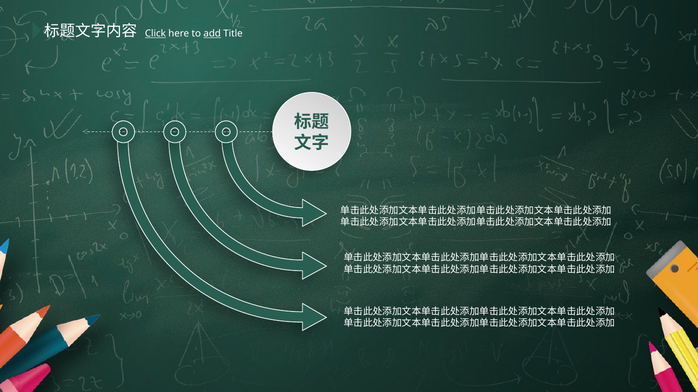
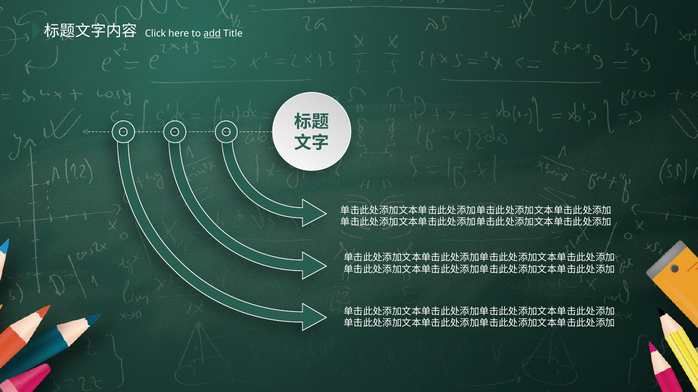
Click underline: present -> none
